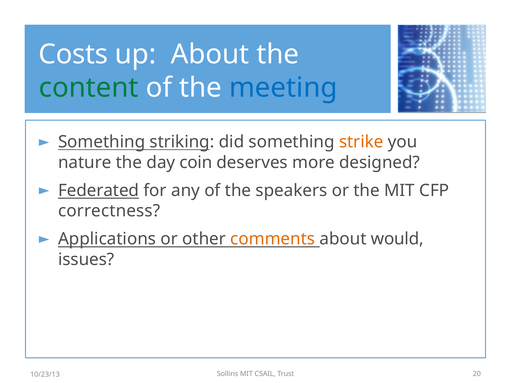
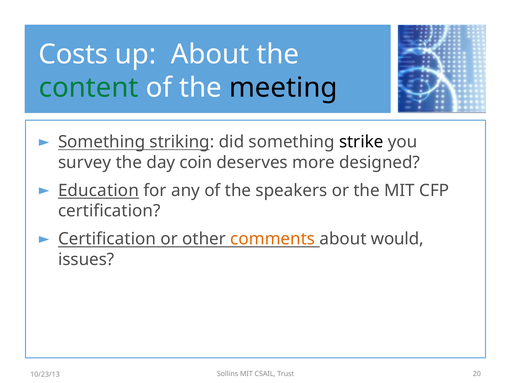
meeting colour: blue -> black
strike colour: orange -> black
nature: nature -> survey
Federated: Federated -> Education
correctness at (109, 211): correctness -> certification
Applications at (107, 239): Applications -> Certification
